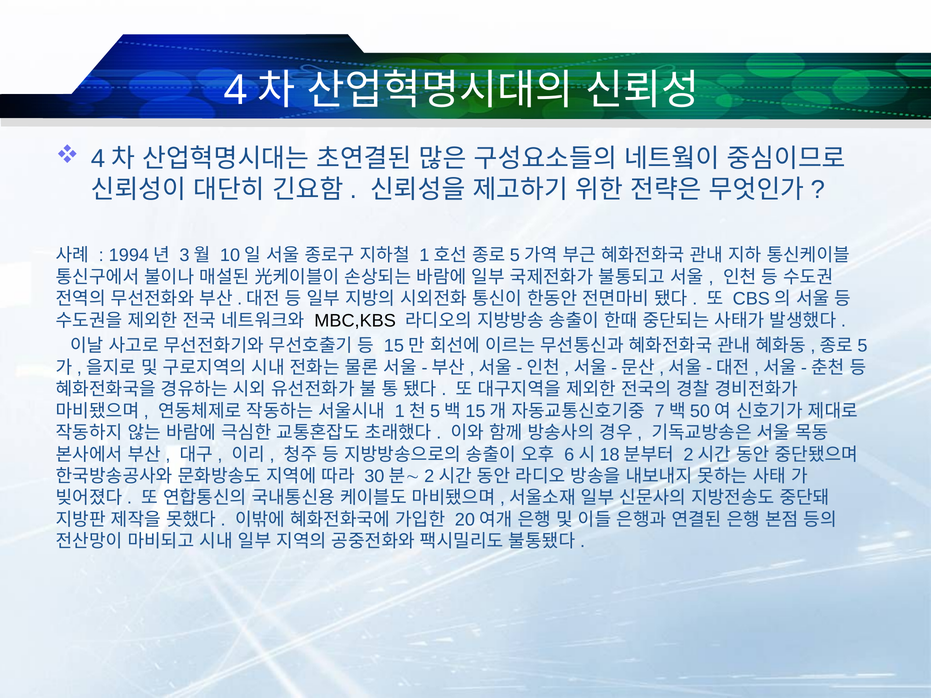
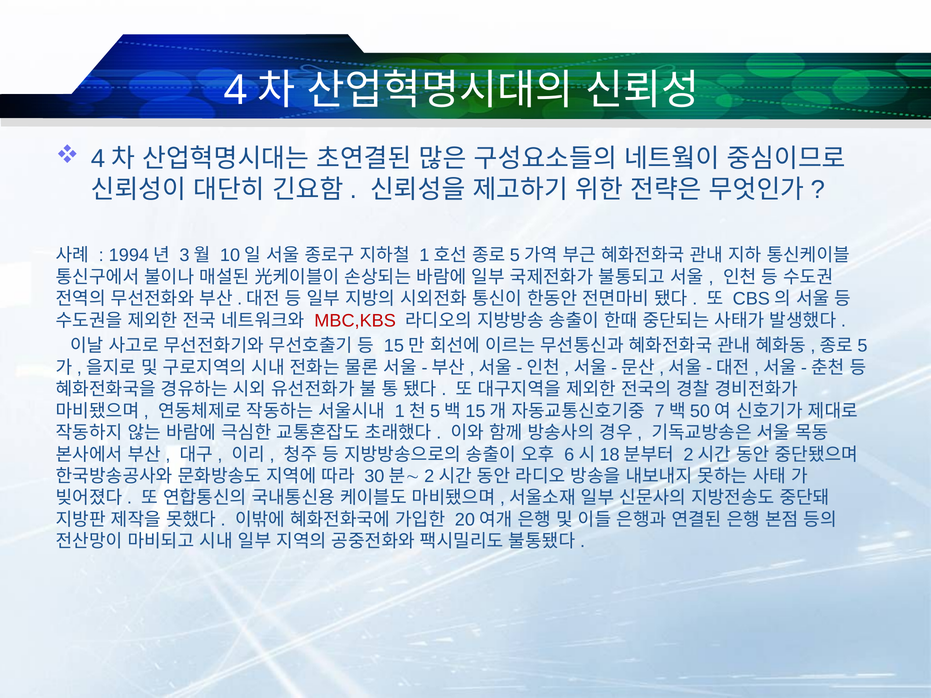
MBC,KBS colour: black -> red
